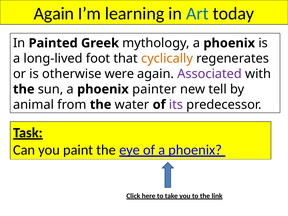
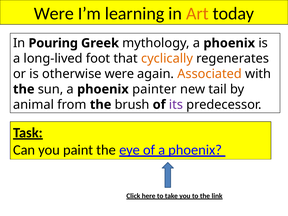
Again at (54, 13): Again -> Were
Art colour: blue -> orange
Painted: Painted -> Pouring
Associated colour: purple -> orange
tell: tell -> tail
water: water -> brush
